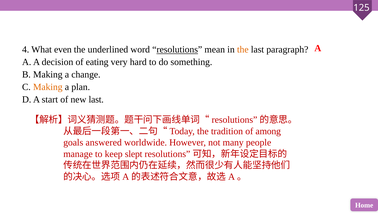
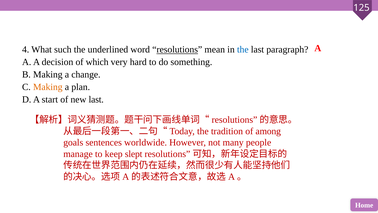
even: even -> such
the at (243, 49) colour: orange -> blue
eating: eating -> which
answered: answered -> sentences
